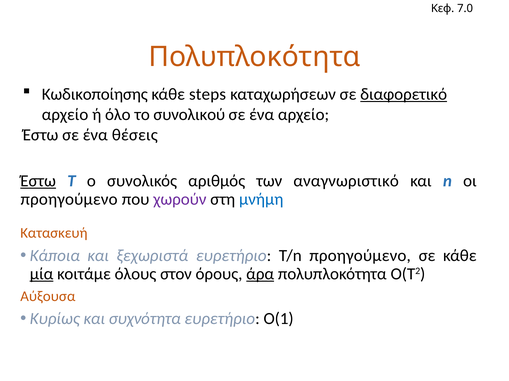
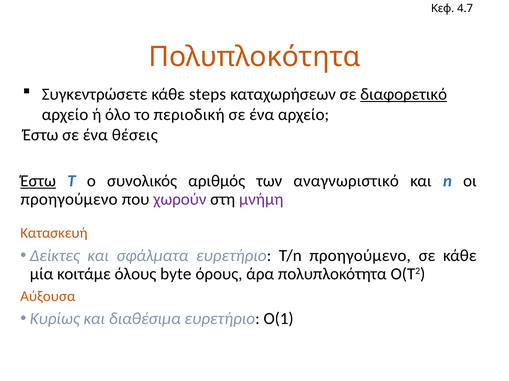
7.0: 7.0 -> 4.7
Κωδικοποίησης: Κωδικοποίησης -> Συγκεντρώσετε
συνολικού: συνολικού -> περιοδική
μνήμη colour: blue -> purple
Κάποια: Κάποια -> Δείκτες
ξεχωριστά: ξεχωριστά -> σφάλματα
μία underline: present -> none
στον: στον -> byte
άρα underline: present -> none
συχνότητα: συχνότητα -> διαθέσιμα
